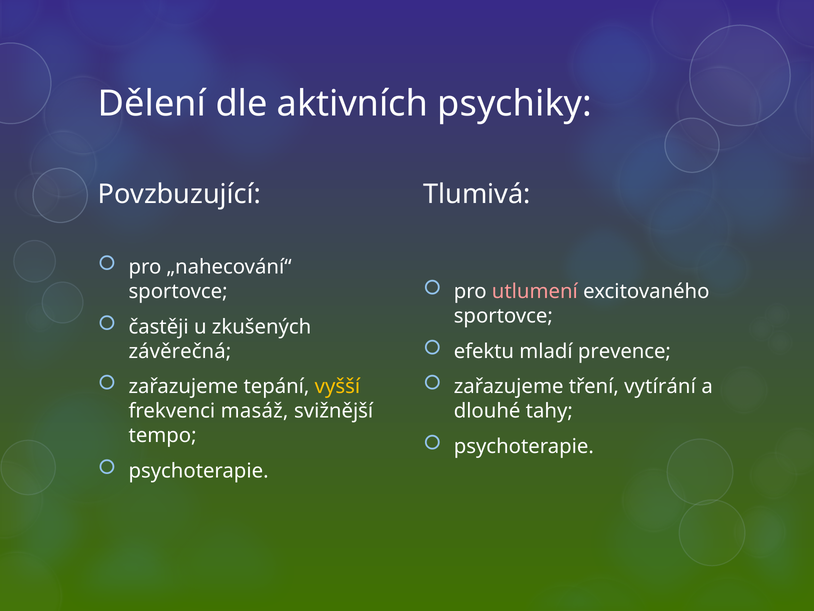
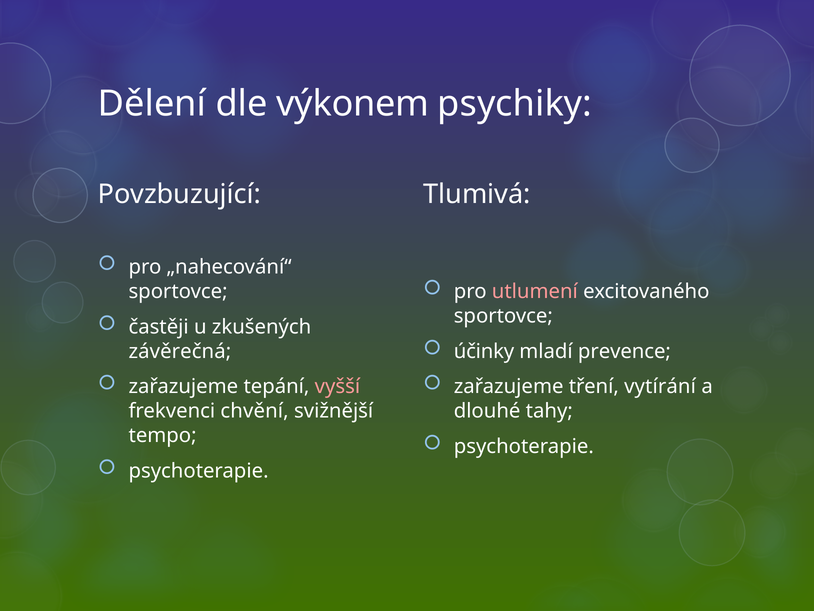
aktivních: aktivních -> výkonem
efektu: efektu -> účinky
vyšší colour: yellow -> pink
masáž: masáž -> chvění
